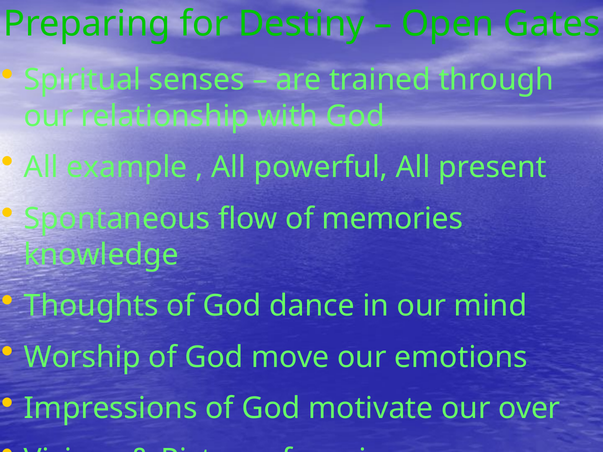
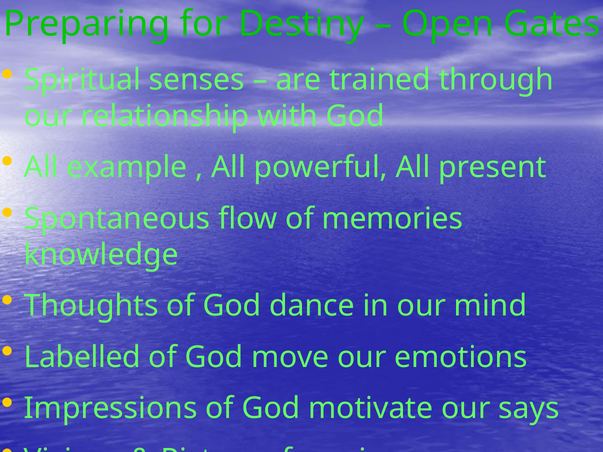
Worship: Worship -> Labelled
over: over -> says
